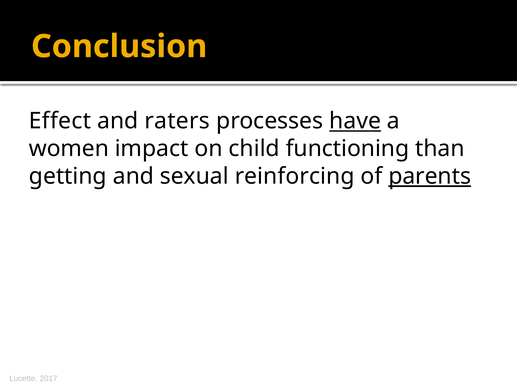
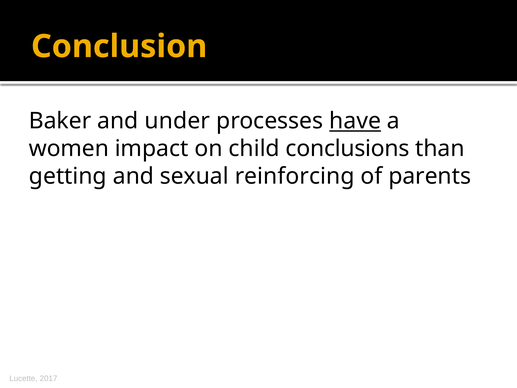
Effect: Effect -> Baker
raters: raters -> under
functioning: functioning -> conclusions
parents underline: present -> none
